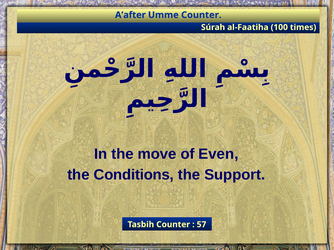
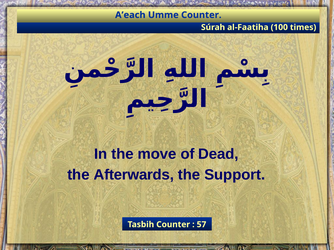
A’after: A’after -> A’each
Even: Even -> Dead
Conditions: Conditions -> Afterwards
